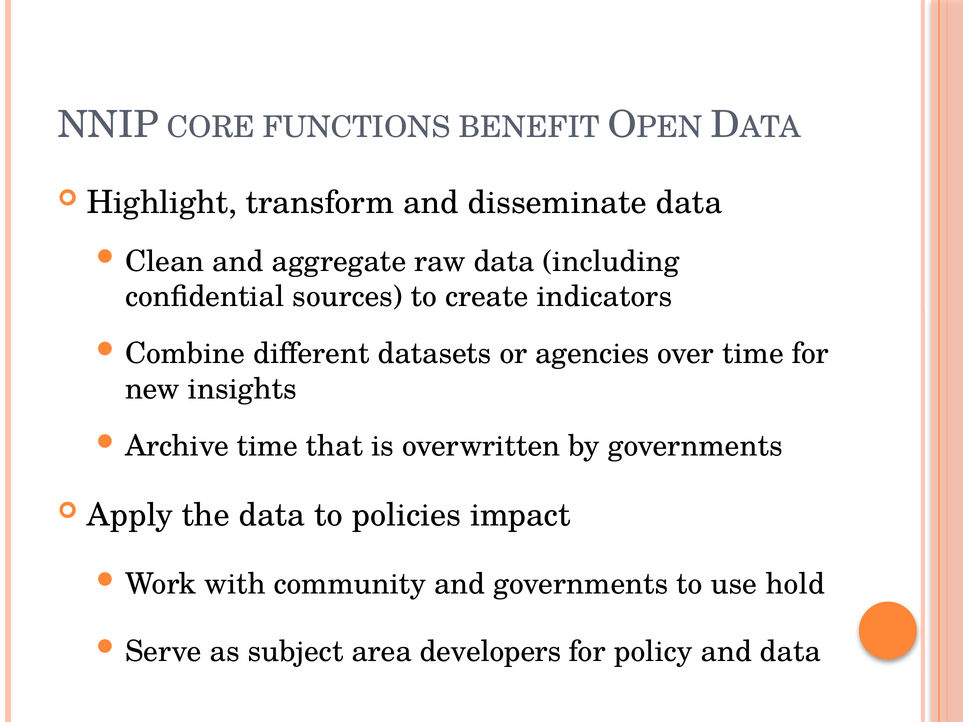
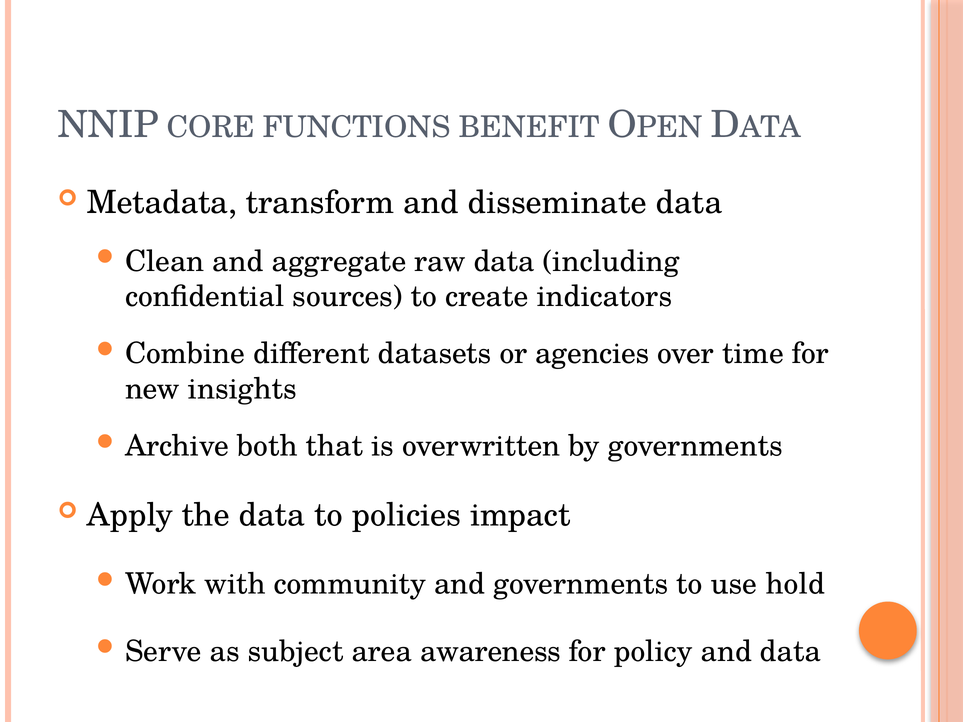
Highlight: Highlight -> Metadata
time at (267, 446): time -> both
developers: developers -> awareness
